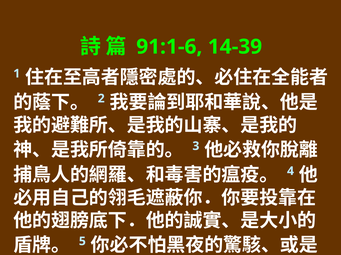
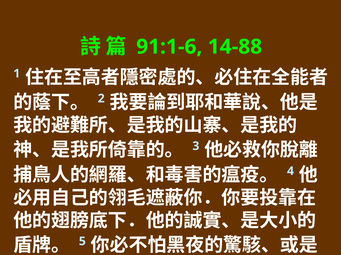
14-39: 14-39 -> 14-88
